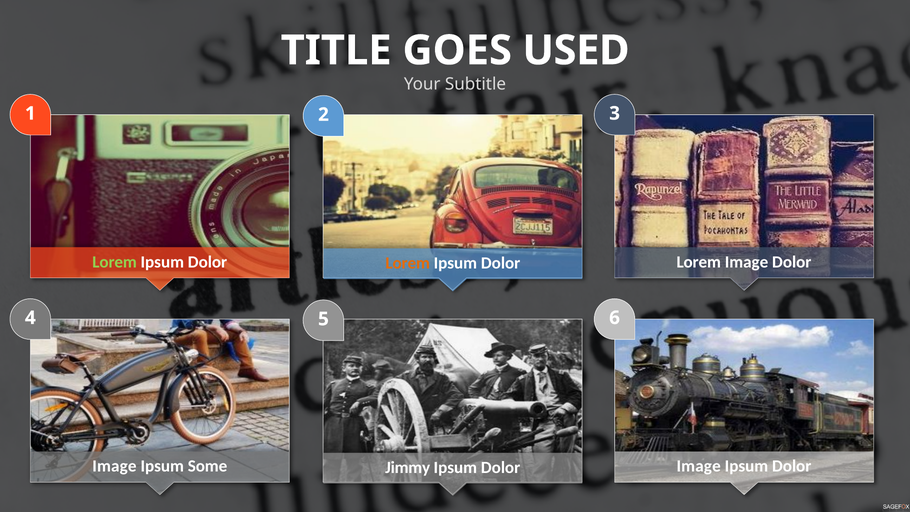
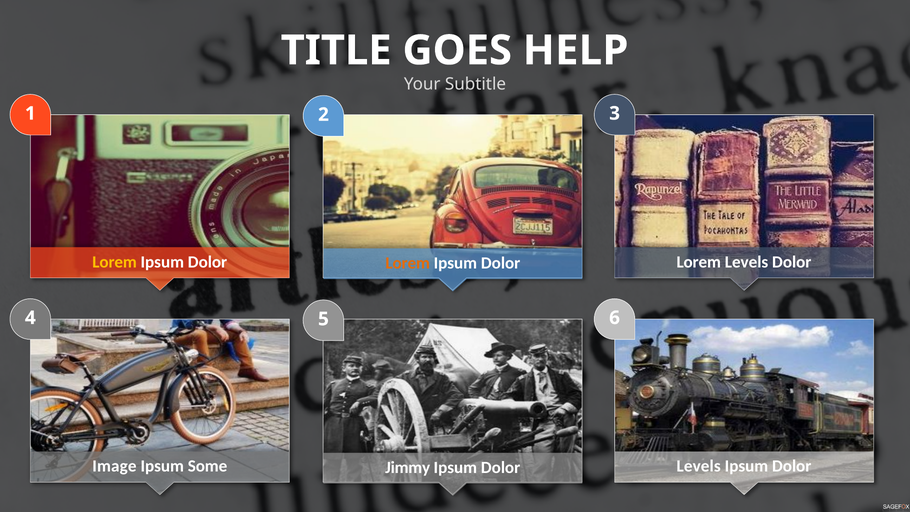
USED: USED -> HELP
Lorem at (115, 262) colour: light green -> yellow
Lorem Image: Image -> Levels
Image at (699, 466): Image -> Levels
